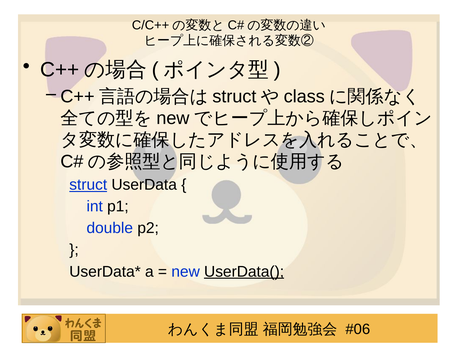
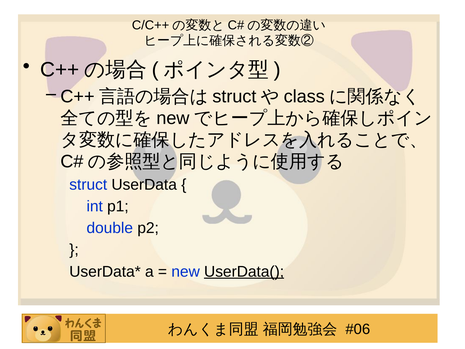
struct at (88, 185) underline: present -> none
